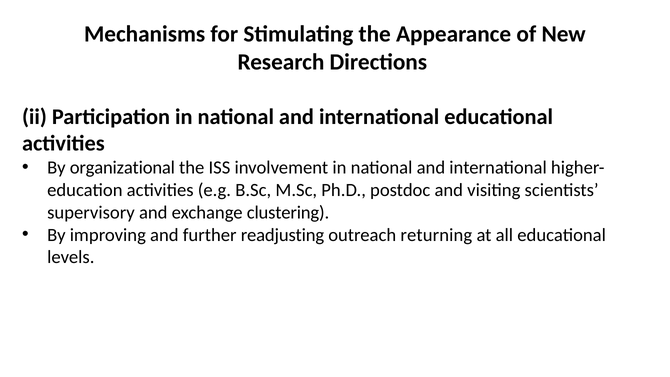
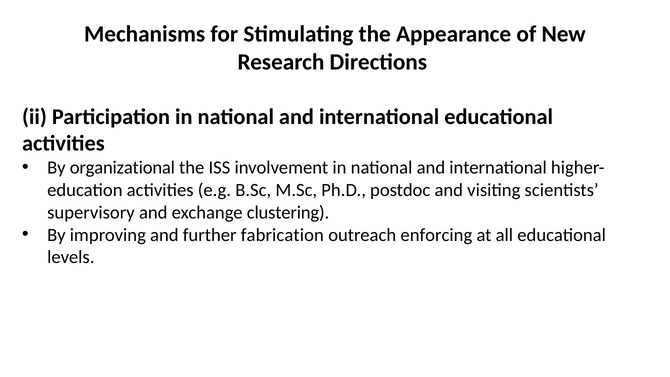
readjusting: readjusting -> fabrication
returning: returning -> enforcing
